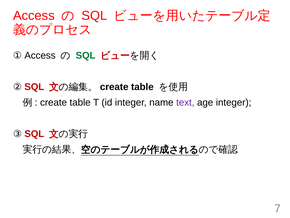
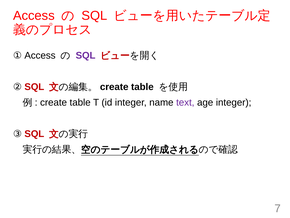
SQL at (86, 55) colour: green -> purple
